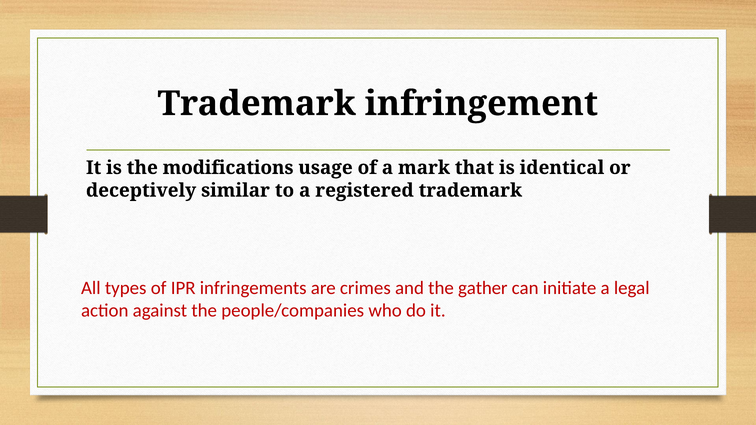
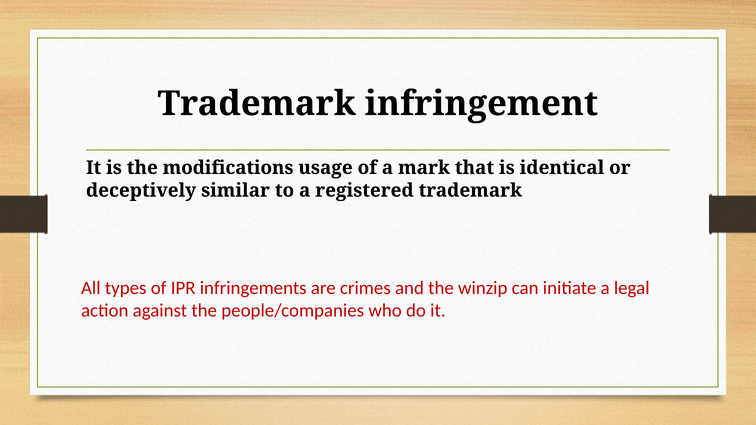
gather: gather -> winzip
